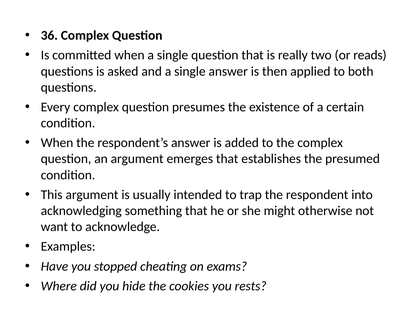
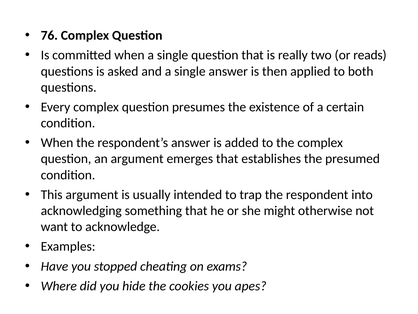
36: 36 -> 76
rests: rests -> apes
